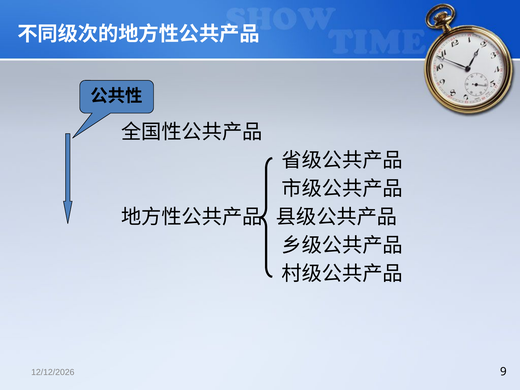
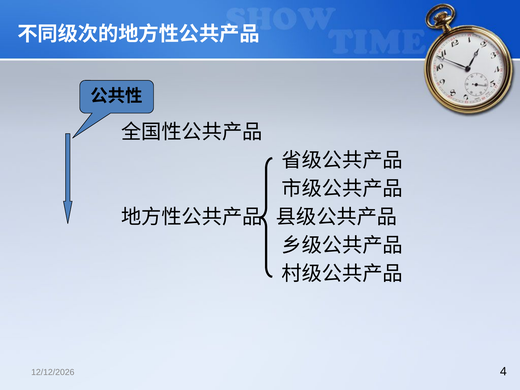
9: 9 -> 4
